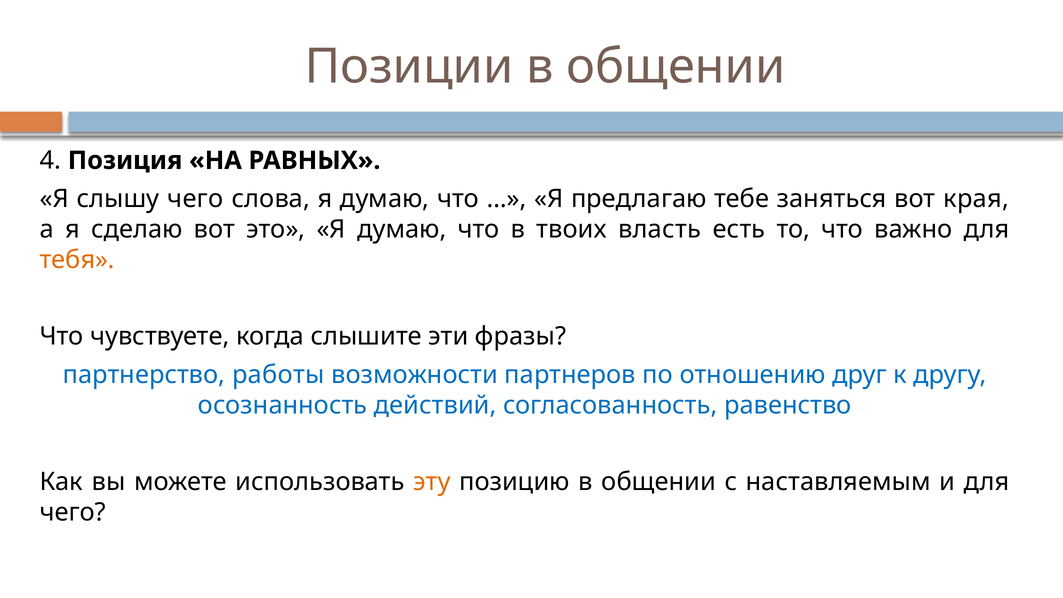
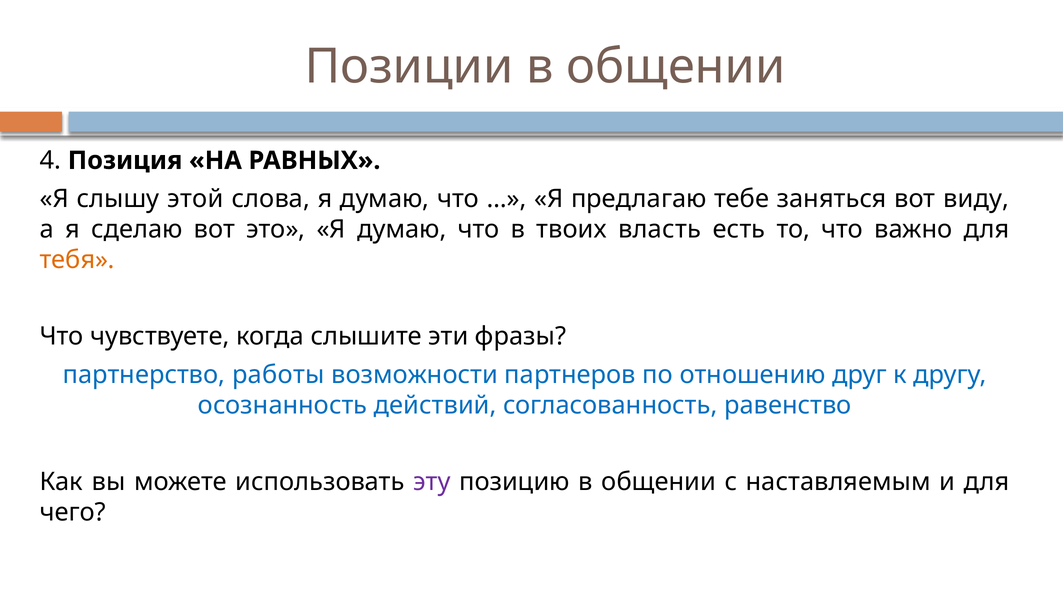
слышу чего: чего -> этой
края: края -> виду
эту colour: orange -> purple
